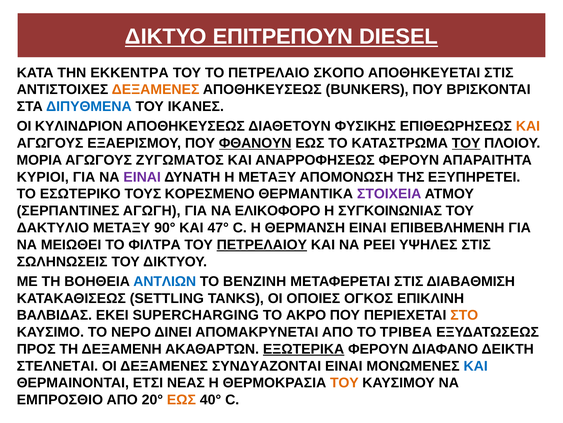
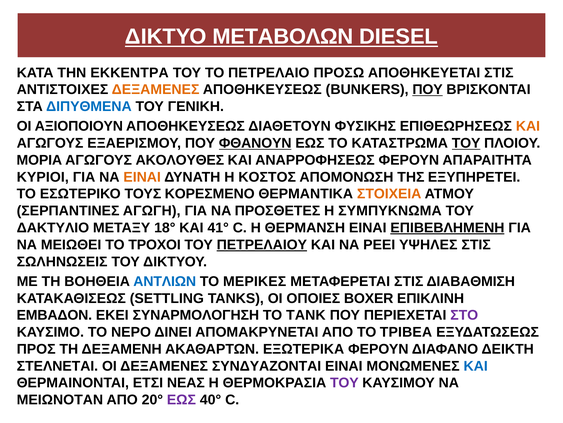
ΕΠΙΤΡΕΠΟΥΝ: ΕΠΙΤΡΕΠΟΥΝ -> ΜΕΤΑΒΟΛΩΝ
ΣΚΟΠΟ: ΣΚΟΠΟ -> ΠΡΟΣΩ
ΠΟΥ at (428, 90) underline: none -> present
ΙΚΑΝΕΣ: ΙΚΑΝΕΣ -> ΓΕΝΙΚΗ
ΚΥΛΙΝΔΡΙΟΝ: ΚΥΛΙΝΔΡΙΟΝ -> ΑΞΙΟΠΟΙΟΥΝ
ΖΥΓΩΜΑΤΟΣ: ΖΥΓΩΜΑΤΟΣ -> ΑΚΟΛΟΥΘΕΣ
ΕΙΝΑΙ at (142, 177) colour: purple -> orange
METAΞΥ: METAΞΥ -> ΚΟΣΤΟΣ
ΣΤΟΙΧΕΙΑ colour: purple -> orange
ΕΛΙΚΟΦΟΡΟ: ΕΛΙΚΟΦΟΡΟ -> ΠΡΟΣΘΕΤΕΣ
ΣΥΓΚΟΙΝΩΝΙΑΣ: ΣΥΓΚΟΙΝΩΝΙΑΣ -> ΣΥΜΠΥΚΝΩΜΑ
90°: 90° -> 18°
47°: 47° -> 41°
ΕΠΙΒΕΒΛΗΜΕΝΗ underline: none -> present
ΦΙΛΤΡΑ: ΦΙΛΤΡΑ -> ΤΡΟΧΟΙ
ΒΕΝΖΙΝΗ: ΒΕΝΖΙΝΗ -> ΜΕΡΙΚΕΣ
ΟΓΚΟΣ: ΟΓΚΟΣ -> ΒΟΧΕR
ΒΑΛΒΙΔΑΣ: ΒΑΛΒΙΔΑΣ -> ΕΜΒΑΔΟΝ
SUPERCHARGING: SUPERCHARGING -> ΣΥΝΑΡΜΟΛΟΓΗΣΗ
ΑΚΡΟ: ΑΚΡΟ -> TANK
ΣΤΟ colour: orange -> purple
ΕΞΩΤΕΡΙΚΑ underline: present -> none
ΤΟΥ at (344, 382) colour: orange -> purple
ΕΜΠΡΟΣΘΙΟ: ΕΜΠΡΟΣΘΙΟ -> ΜΕΙΩΝΟΤΑΝ
ΕΩΣ at (181, 399) colour: orange -> purple
